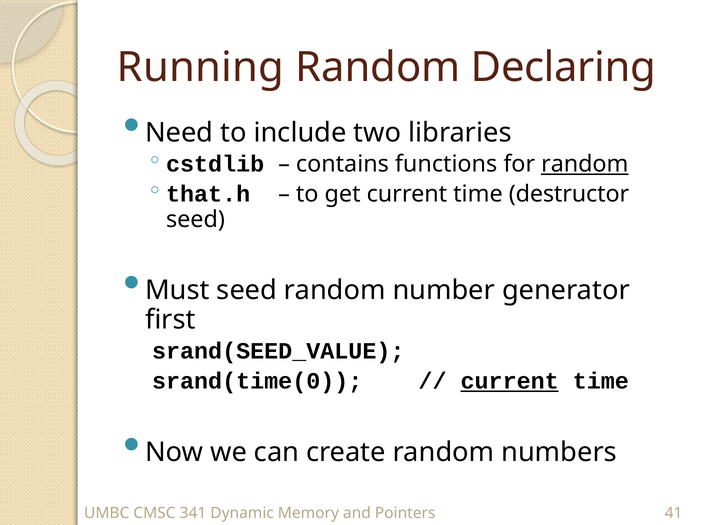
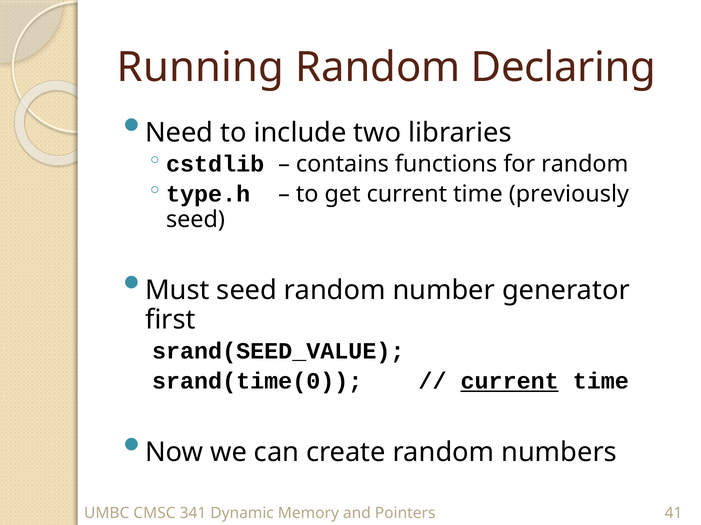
random at (585, 164) underline: present -> none
that.h: that.h -> type.h
destructor: destructor -> previously
